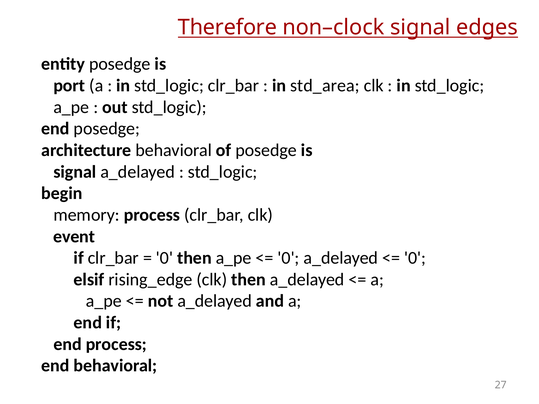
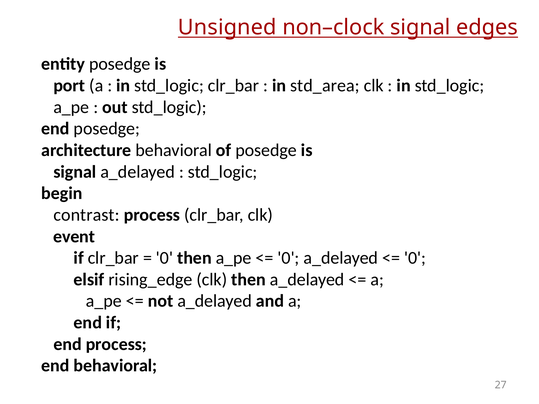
Therefore: Therefore -> Unsigned
memory: memory -> contrast
